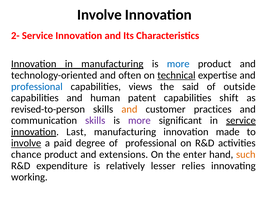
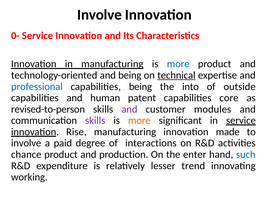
2-: 2- -> 0-
and often: often -> being
capabilities views: views -> being
said: said -> into
shift: shift -> core
and at (129, 109) colour: orange -> purple
practices: practices -> modules
more at (139, 120) colour: purple -> orange
Last: Last -> Rise
involve at (26, 143) underline: present -> none
of professional: professional -> interactions
extensions: extensions -> production
such colour: orange -> blue
relies: relies -> trend
